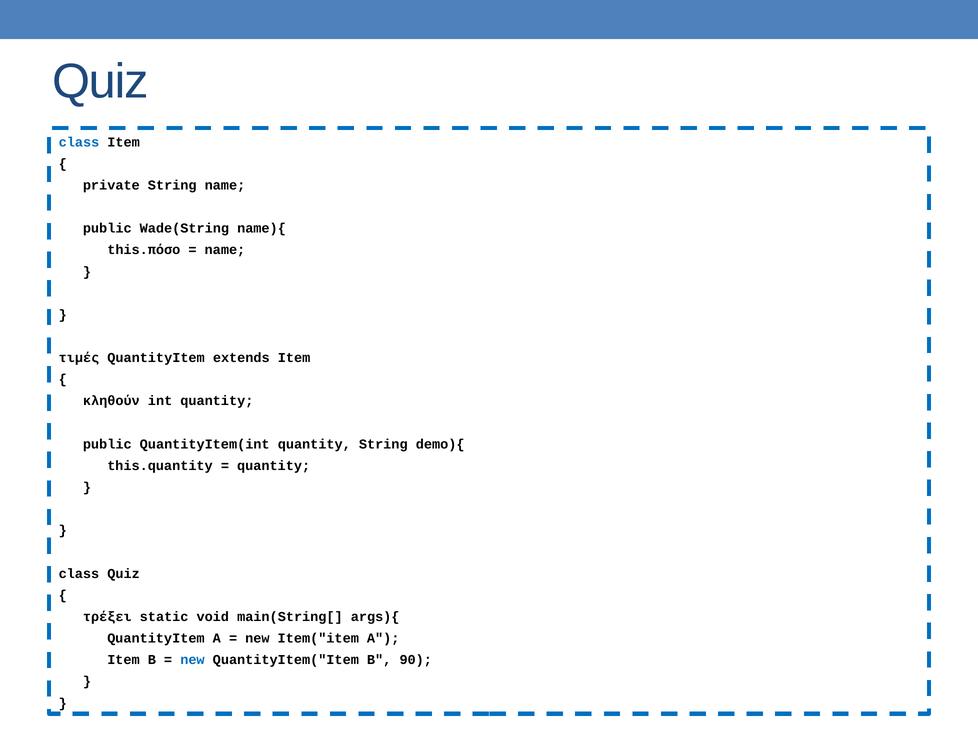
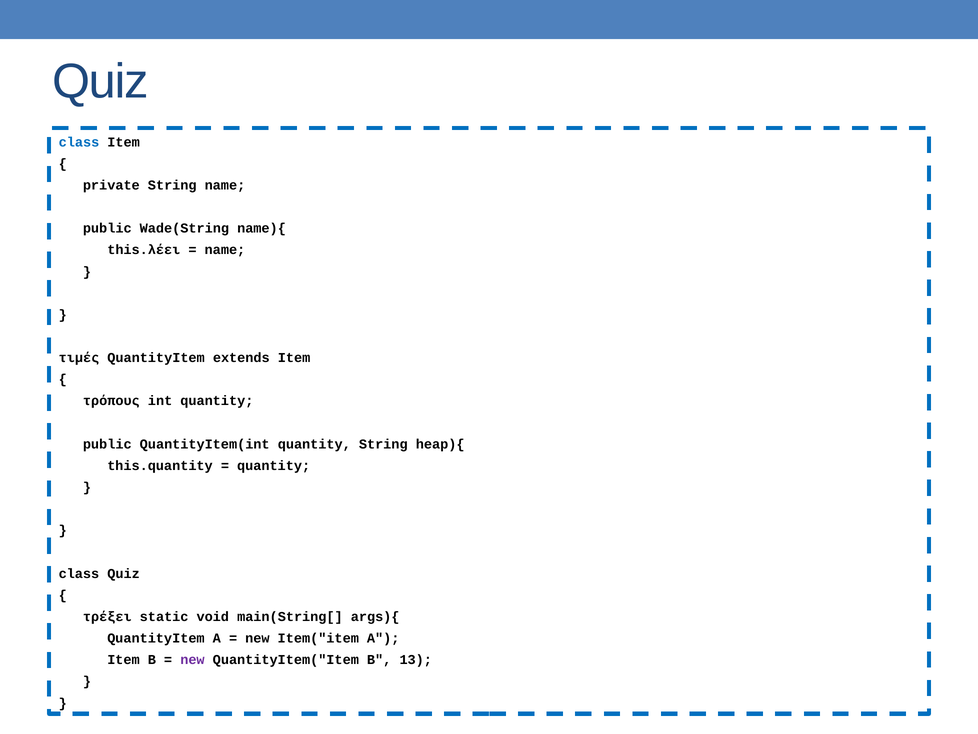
this.πόσο: this.πόσο -> this.λέει
κληθούν: κληθούν -> τρόπους
demo){: demo){ -> heap){
new at (192, 659) colour: blue -> purple
90: 90 -> 13
